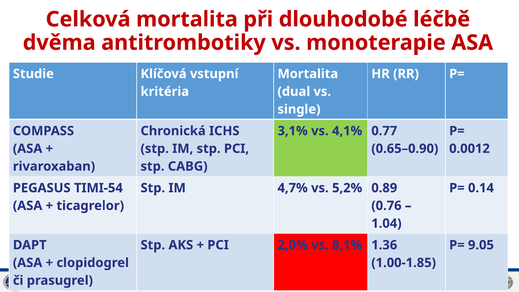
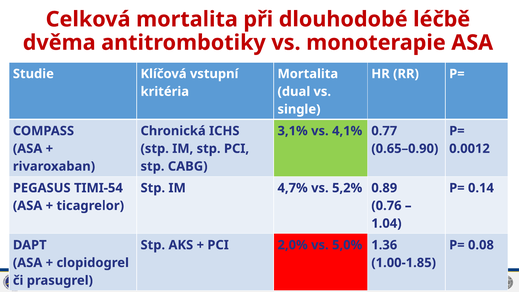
8,1%: 8,1% -> 5,0%
9.05: 9.05 -> 0.08
